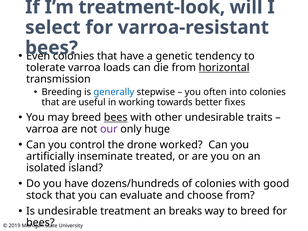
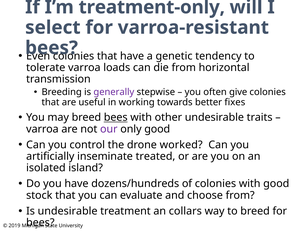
treatment-look: treatment-look -> treatment-only
horizontal underline: present -> none
generally colour: blue -> purple
into: into -> give
only huge: huge -> good
breaks: breaks -> collars
